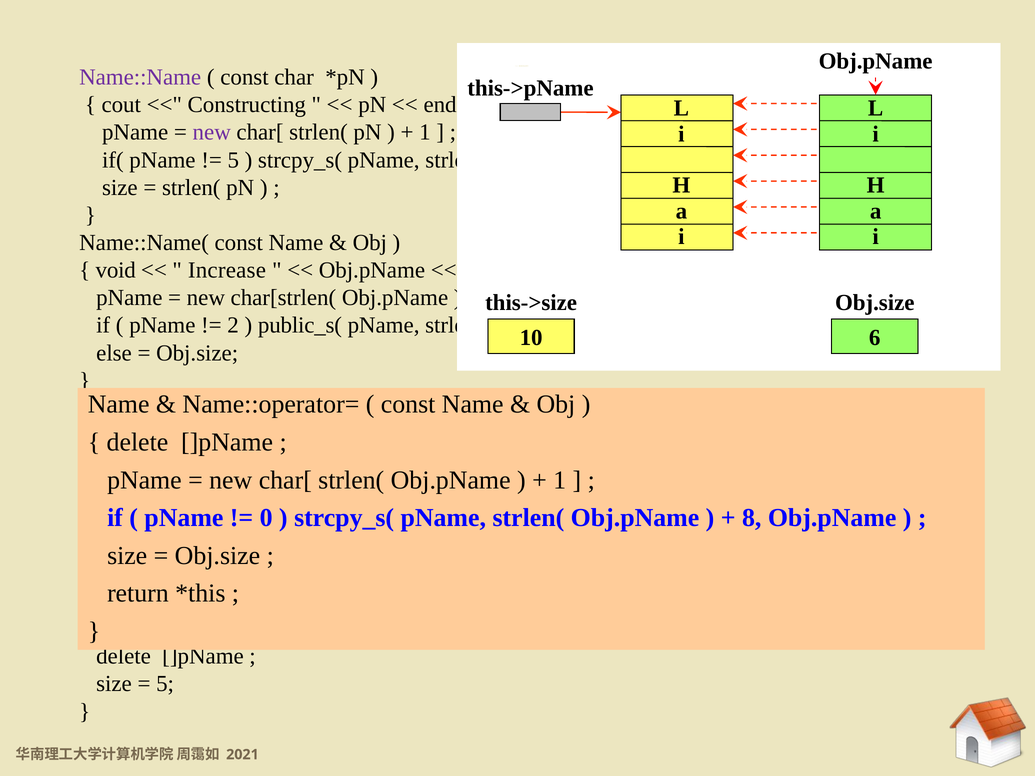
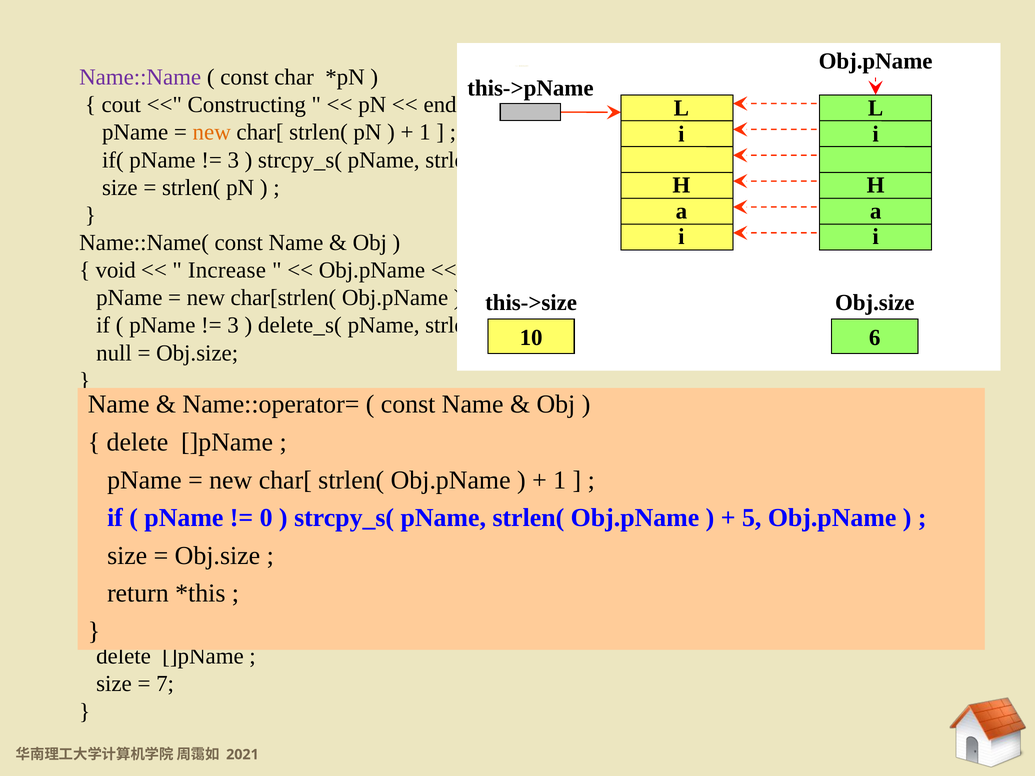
new at (212, 132) colour: purple -> orange
5 at (233, 160): 5 -> 3
2 at (233, 325): 2 -> 3
public_s(: public_s( -> delete_s(
else: else -> null
8: 8 -> 5
5 at (165, 684): 5 -> 7
